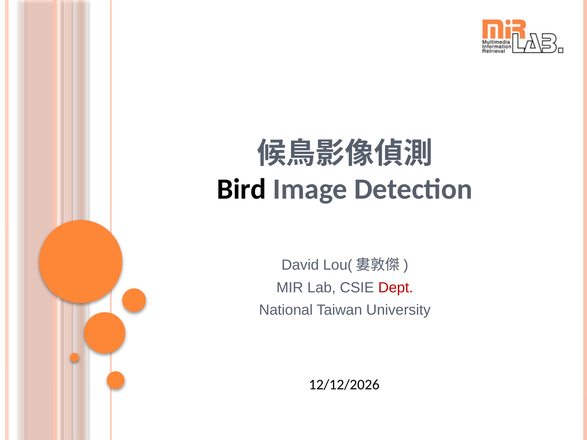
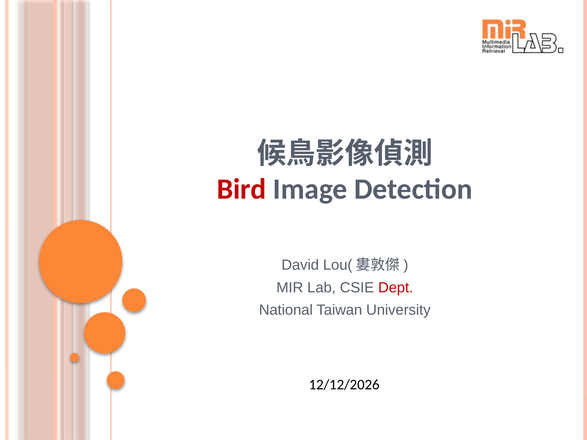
Bird colour: black -> red
